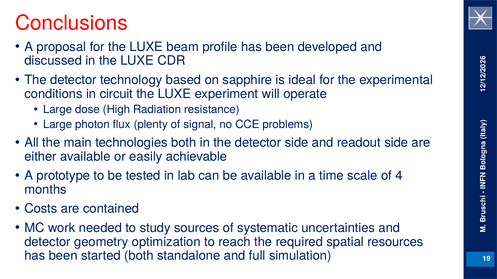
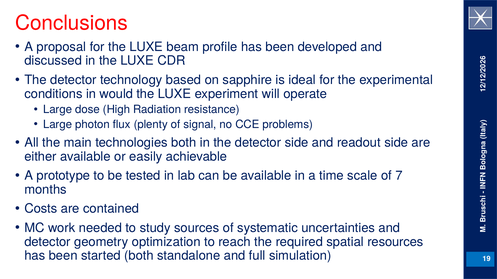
circuit: circuit -> would
4: 4 -> 7
